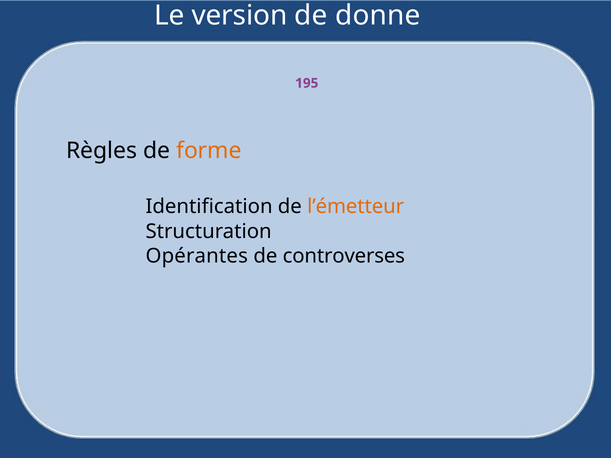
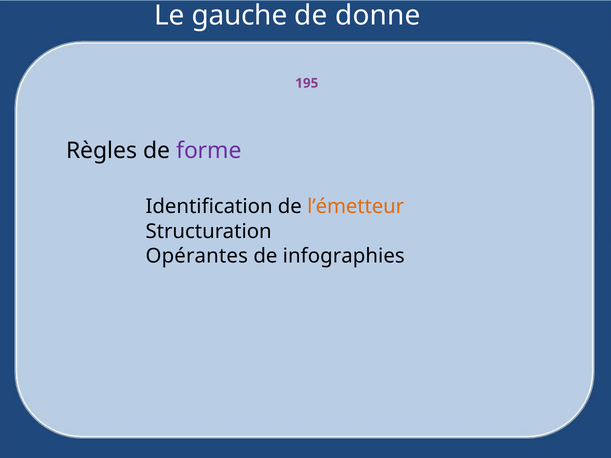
version: version -> gauche
forme colour: orange -> purple
controverses: controverses -> infographies
